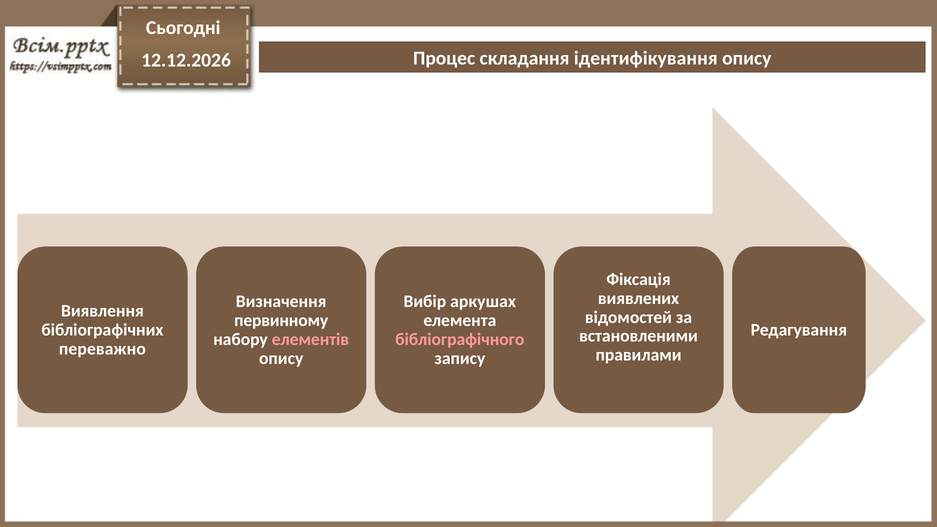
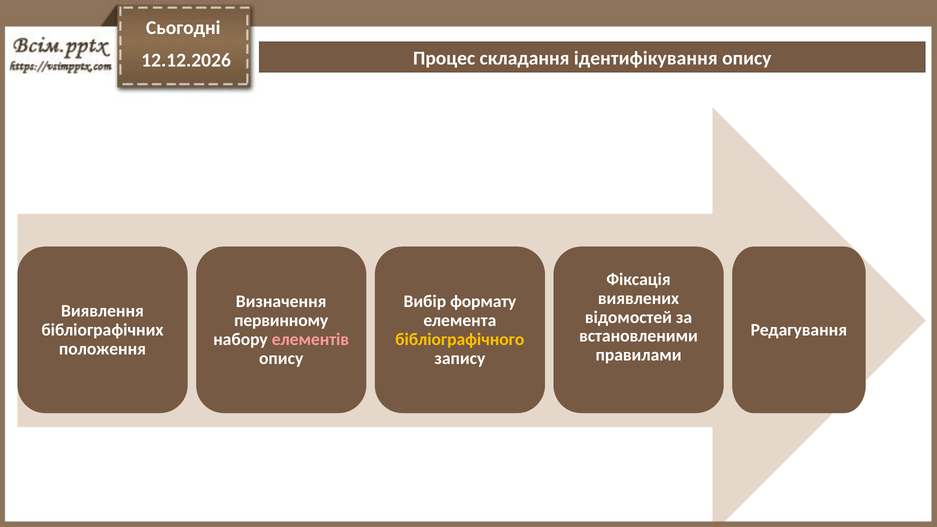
аркушах: аркушах -> формату
бібліографічного colour: pink -> yellow
переважно: переважно -> положення
